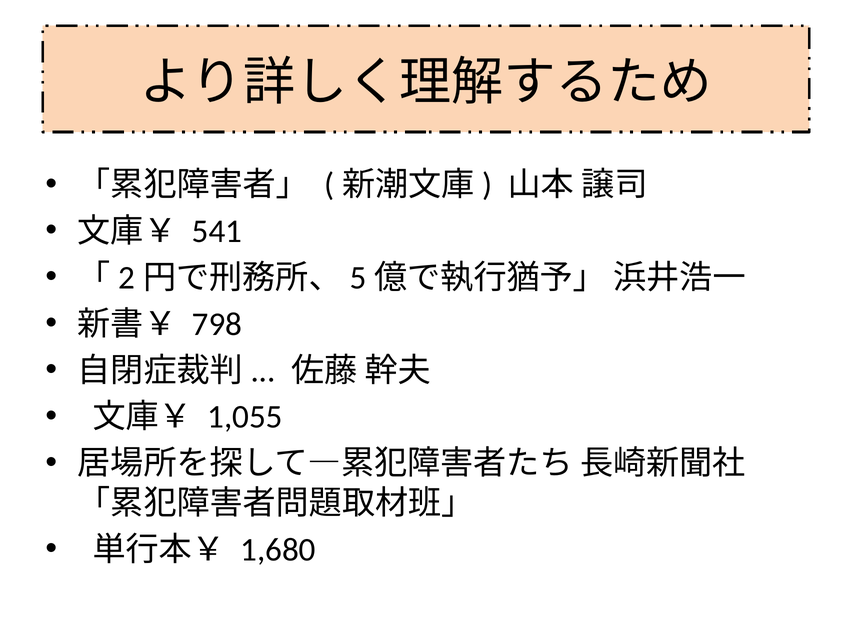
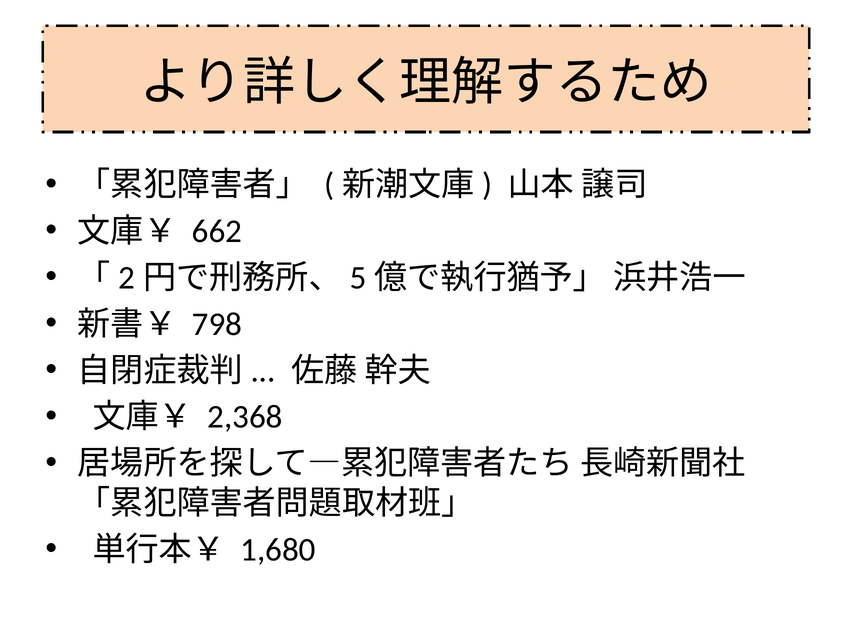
541: 541 -> 662
1,055: 1,055 -> 2,368
